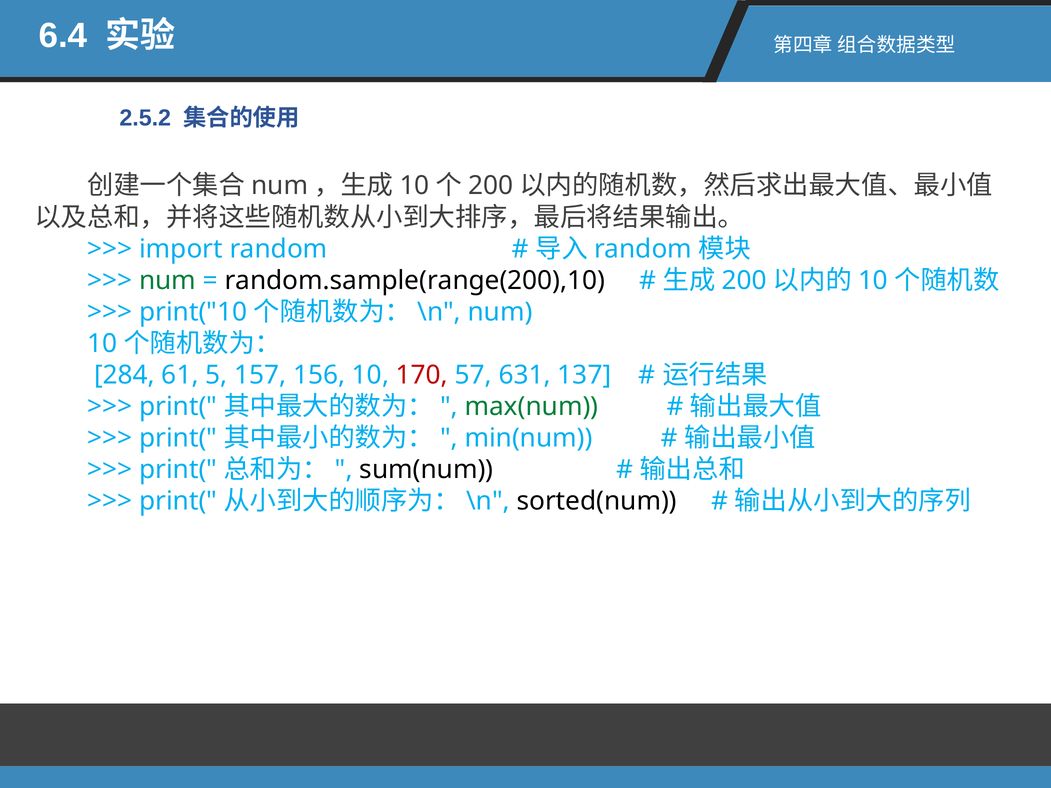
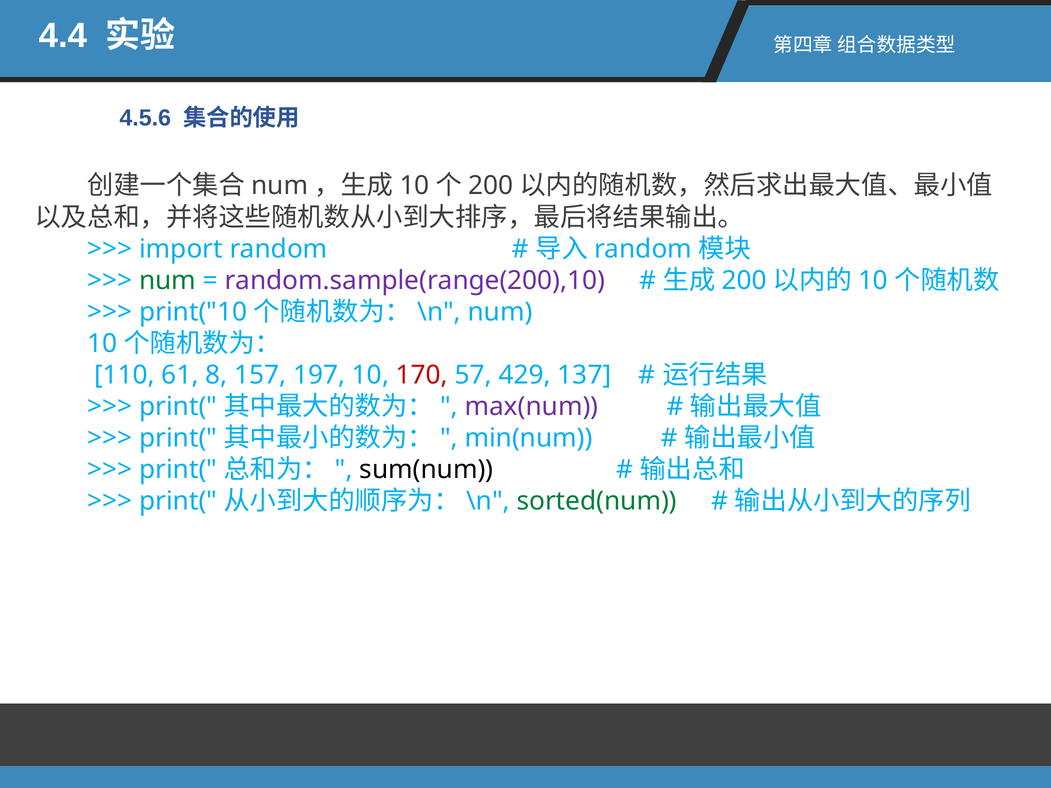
6.4: 6.4 -> 4.4
2.5.2: 2.5.2 -> 4.5.6
random.sample(range(200),10 colour: black -> purple
284: 284 -> 110
5: 5 -> 8
156: 156 -> 197
631: 631 -> 429
max(num colour: green -> purple
sorted(num colour: black -> green
